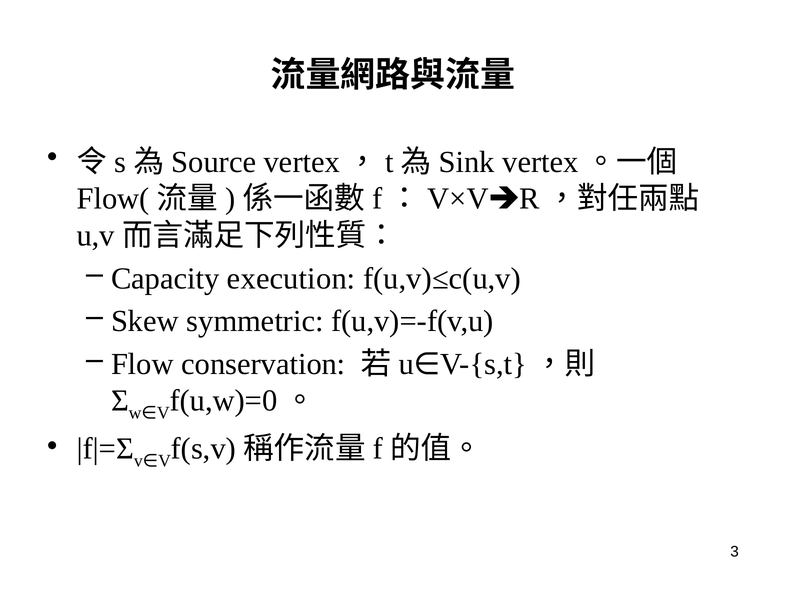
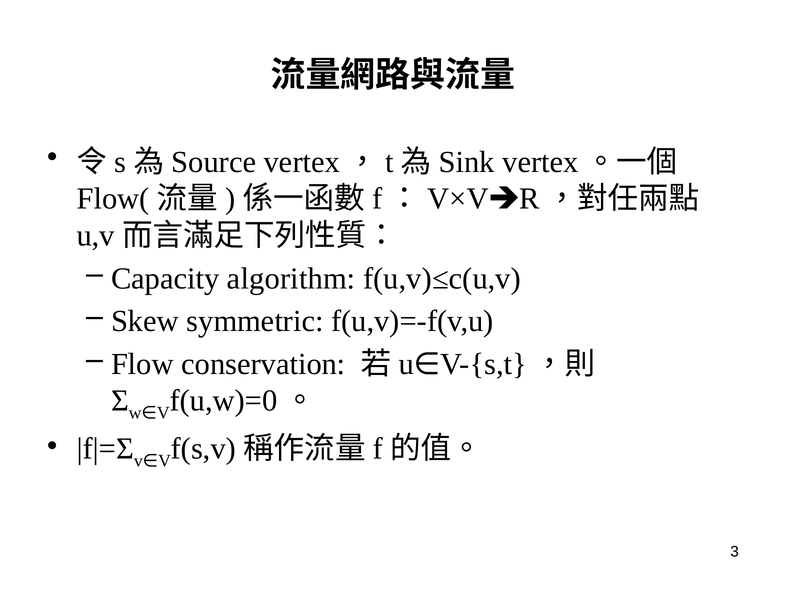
execution: execution -> algorithm
